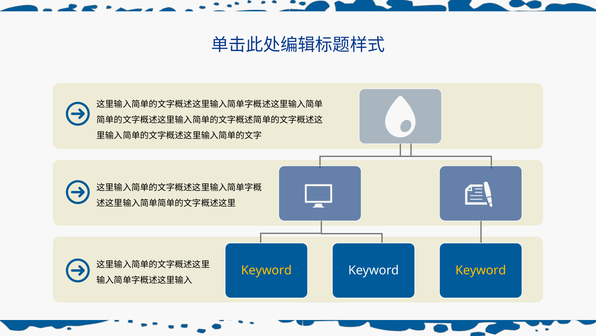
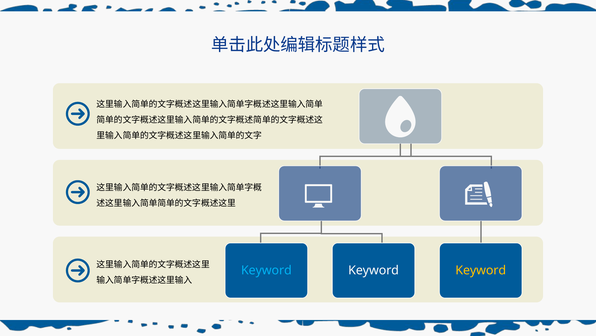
Keyword at (266, 270) colour: yellow -> light blue
